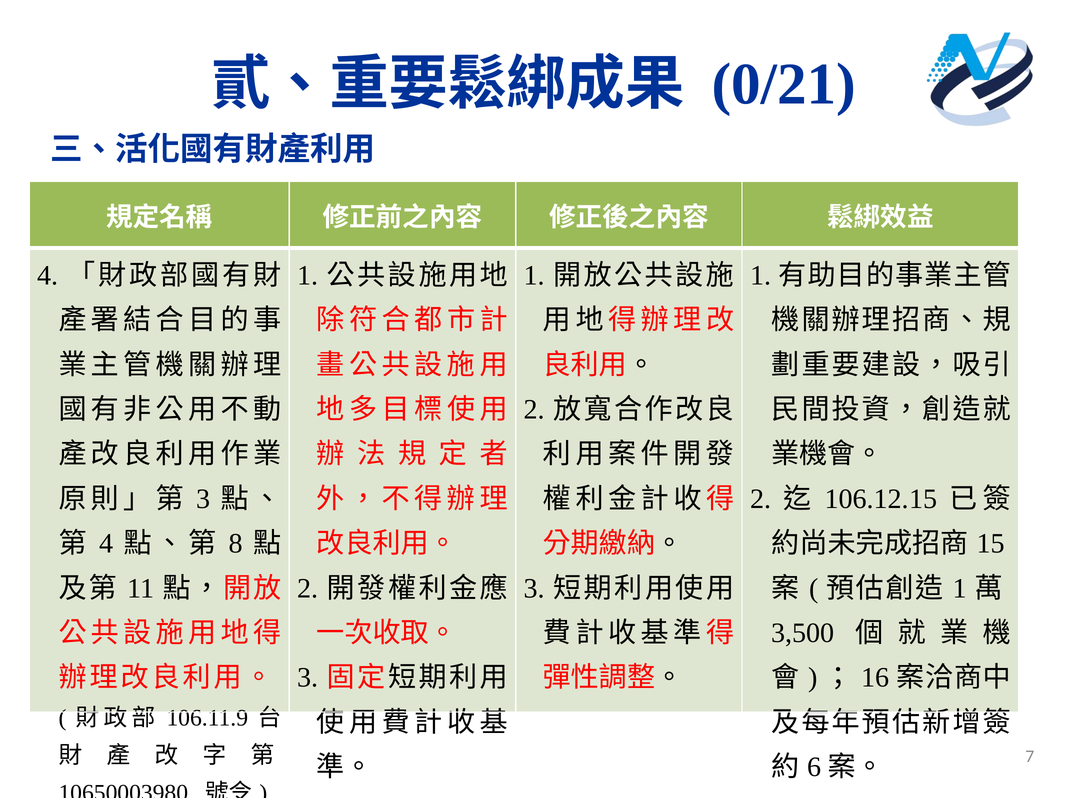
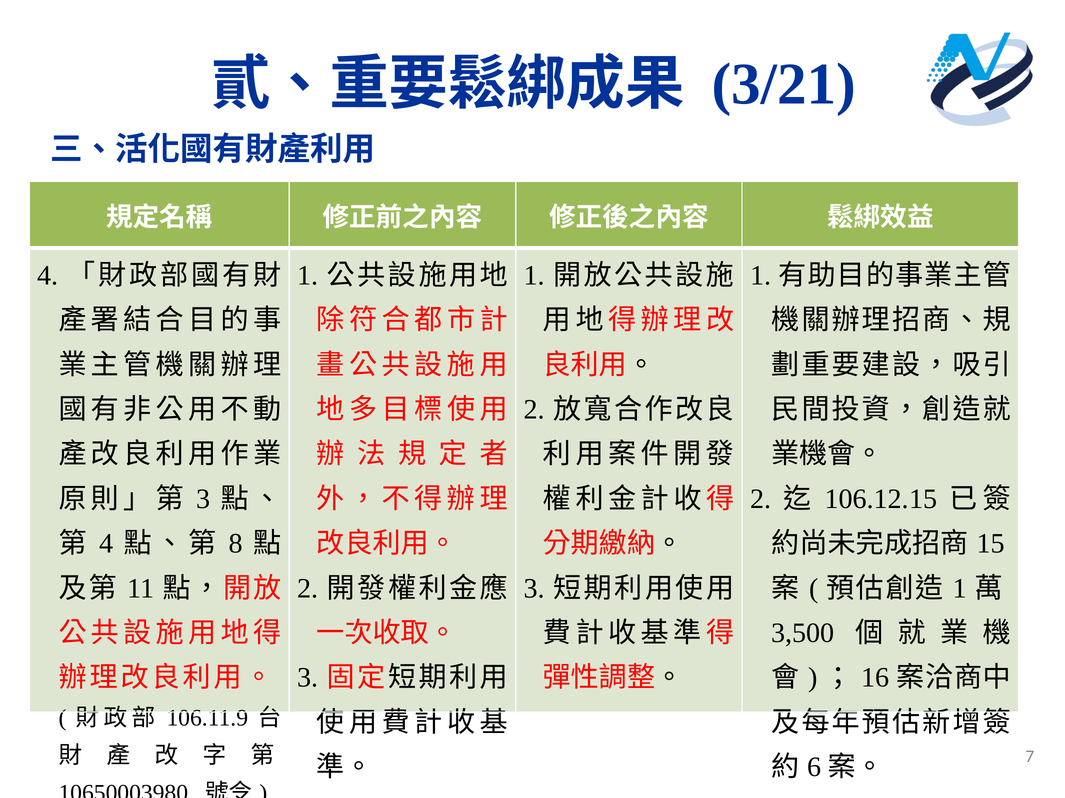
0/21: 0/21 -> 3/21
